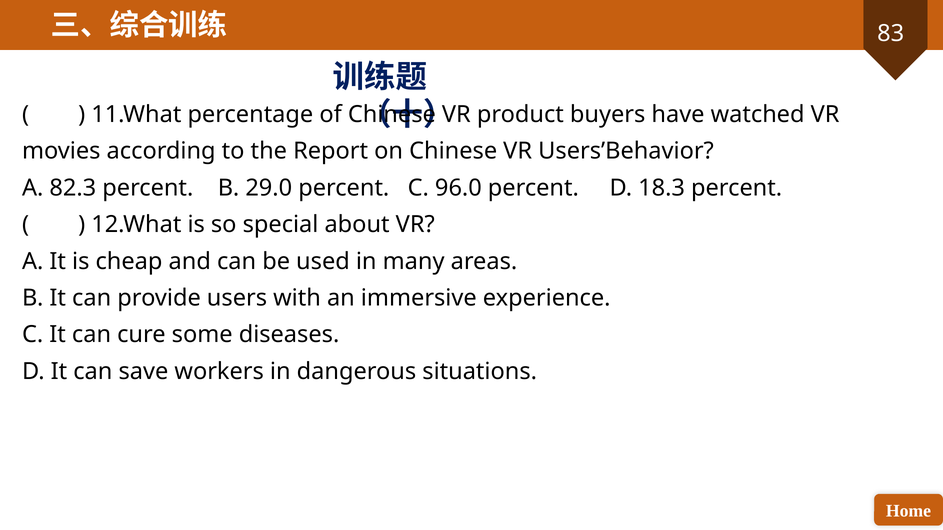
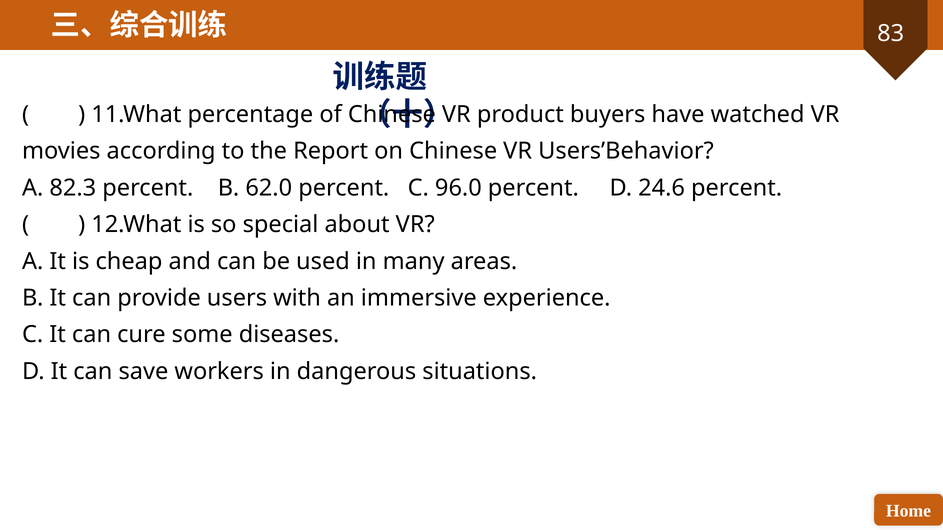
29.0: 29.0 -> 62.0
18.3: 18.3 -> 24.6
